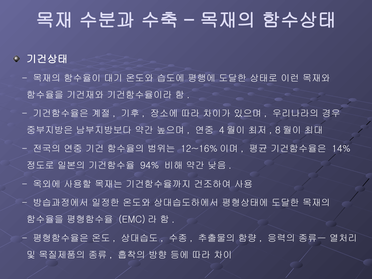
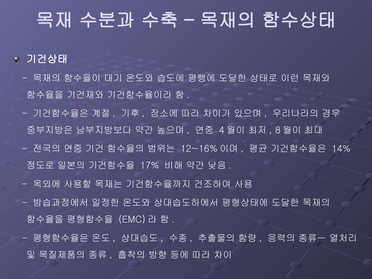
94%: 94% -> 17%
